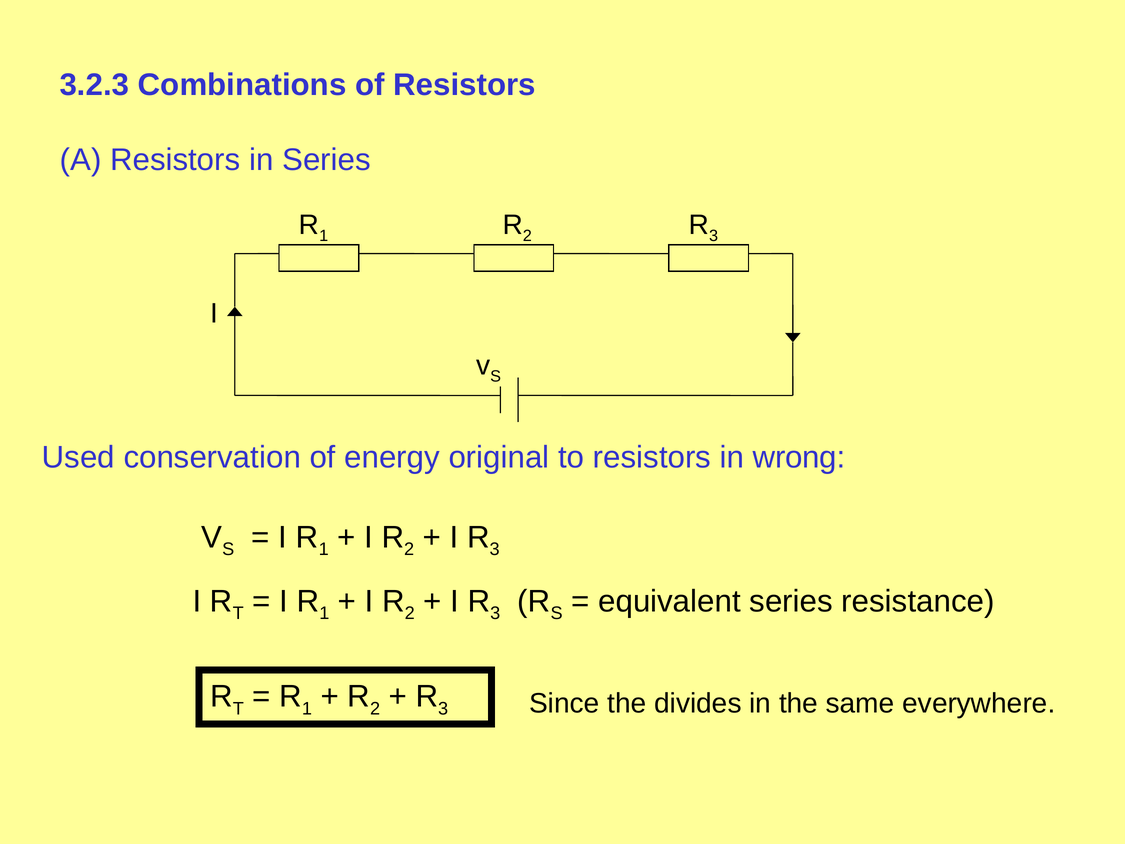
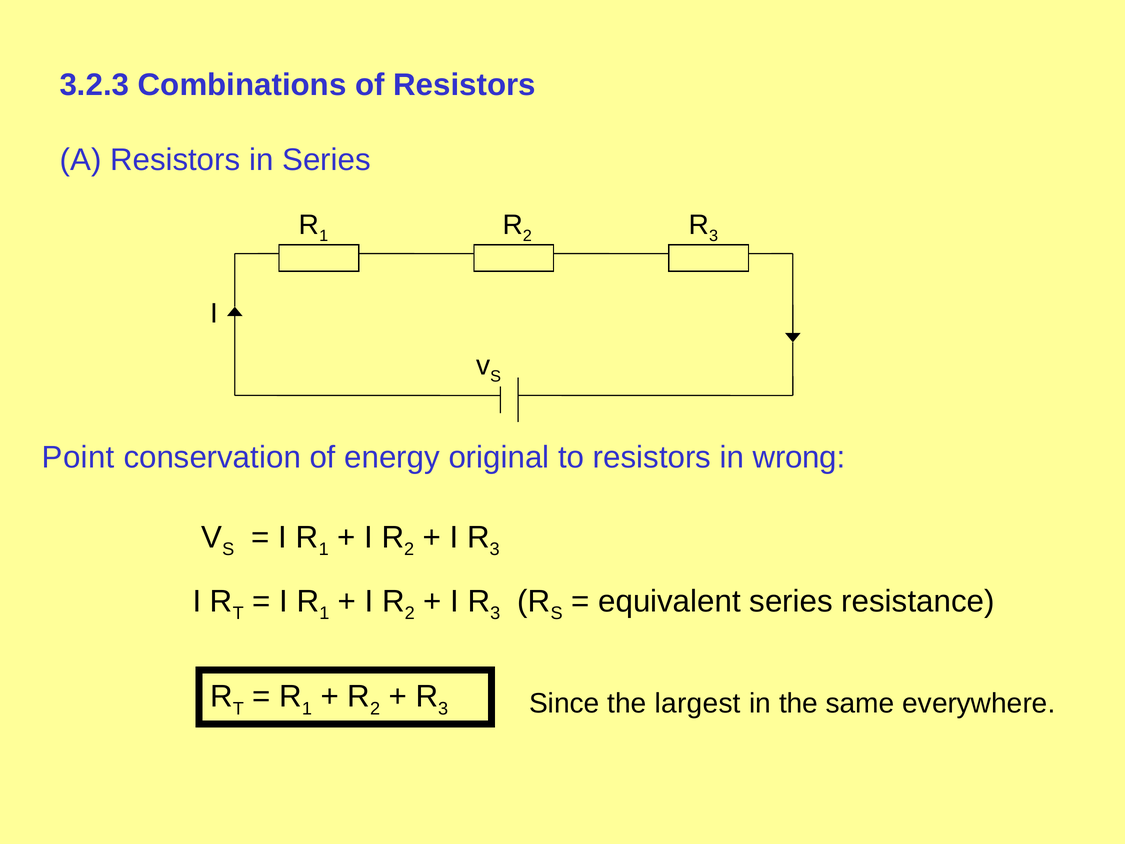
Used: Used -> Point
divides: divides -> largest
